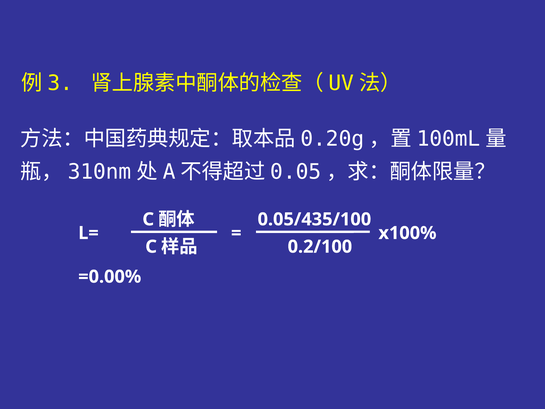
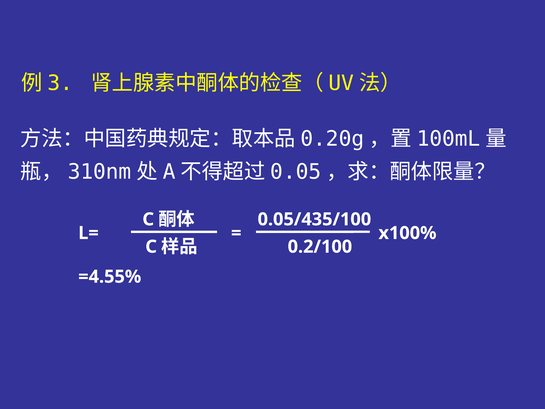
=0.00%: =0.00% -> =4.55%
